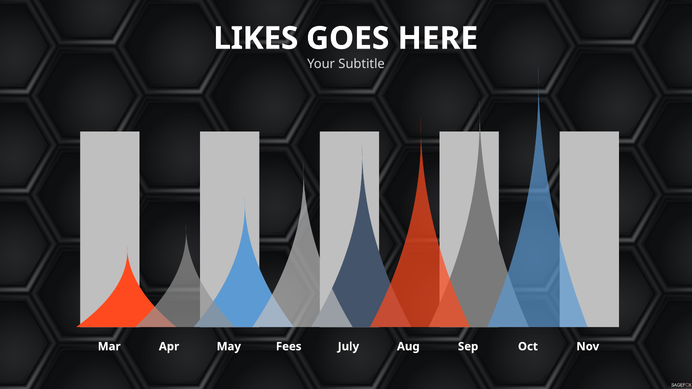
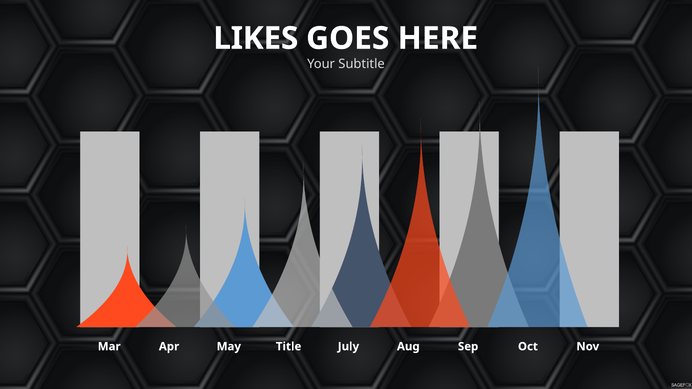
Fees: Fees -> Title
